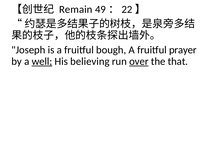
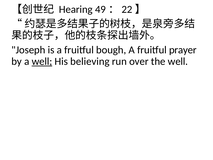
Remain: Remain -> Hearing
over underline: present -> none
the that: that -> well
